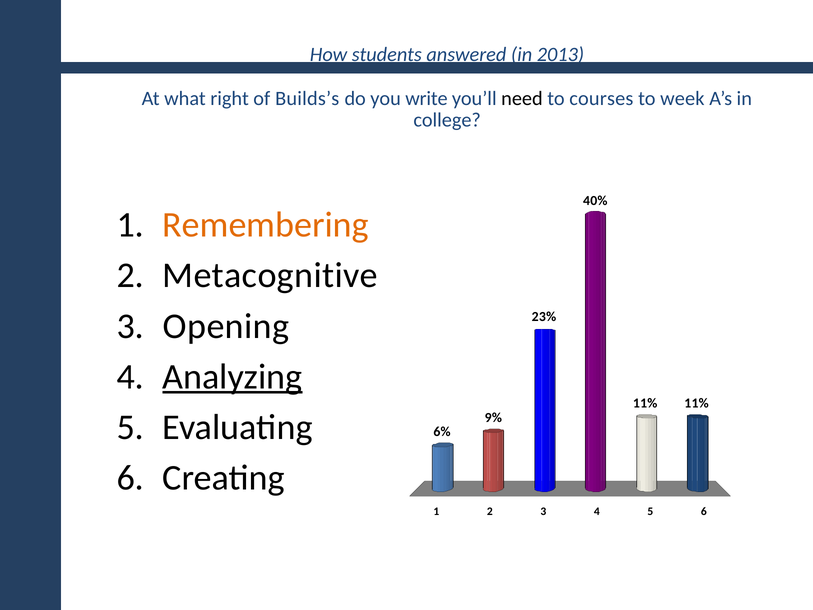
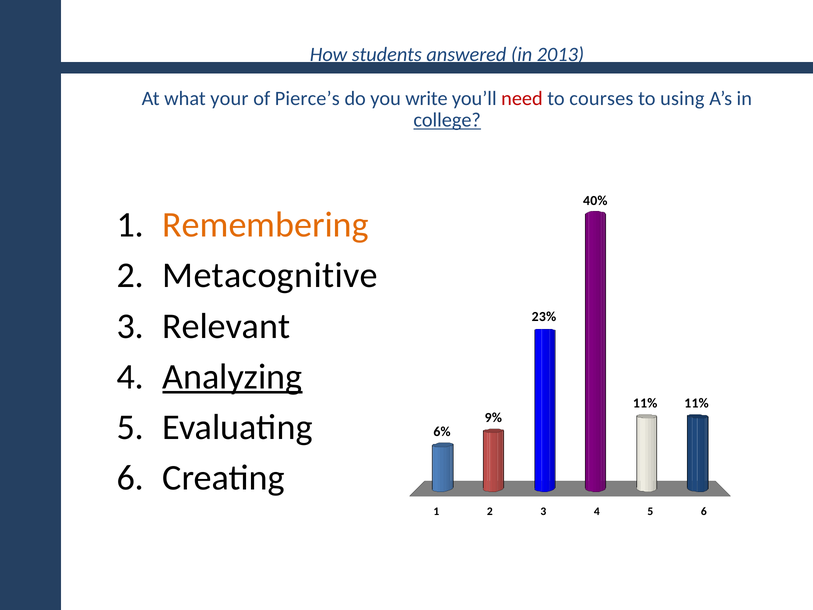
right: right -> your
Builds’s: Builds’s -> Pierce’s
need colour: black -> red
week: week -> using
college underline: none -> present
Opening: Opening -> Relevant
